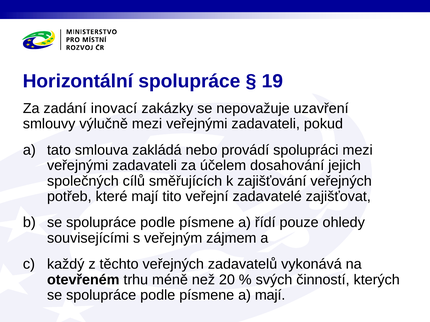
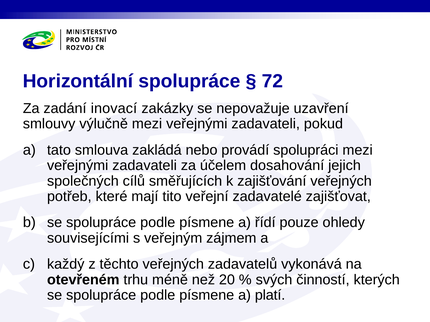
19: 19 -> 72
a mají: mají -> platí
